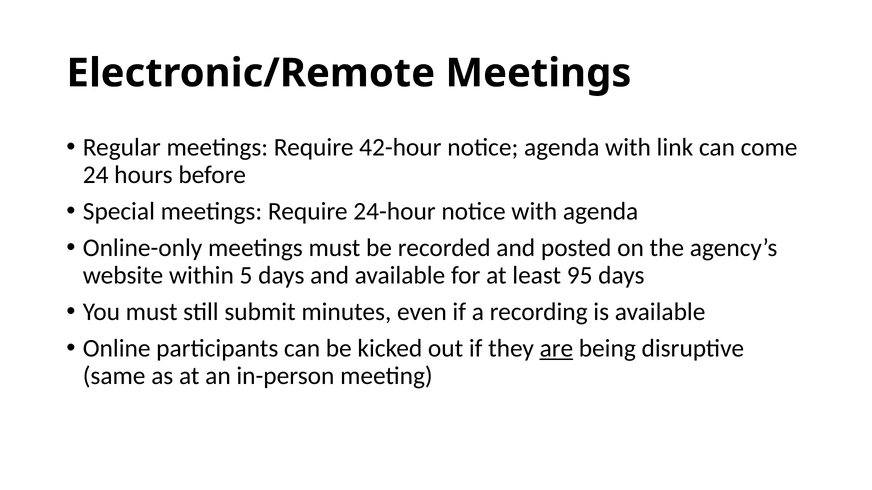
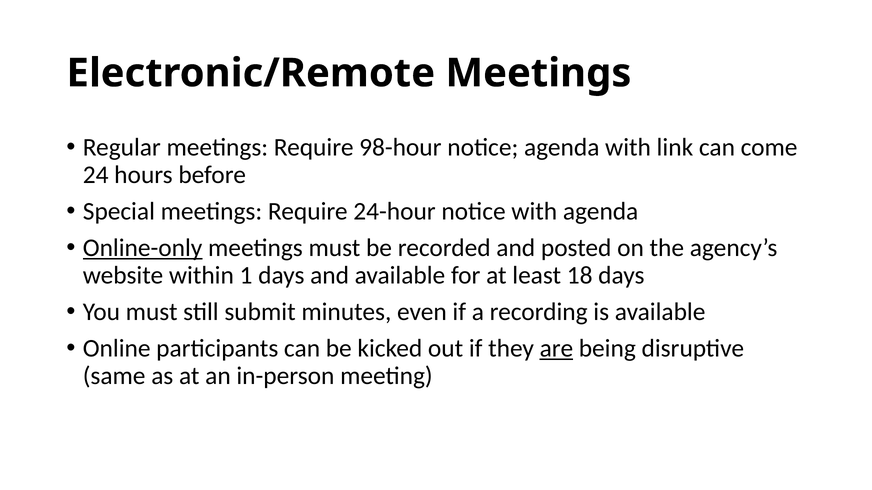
42-hour: 42-hour -> 98-hour
Online-only underline: none -> present
5: 5 -> 1
95: 95 -> 18
